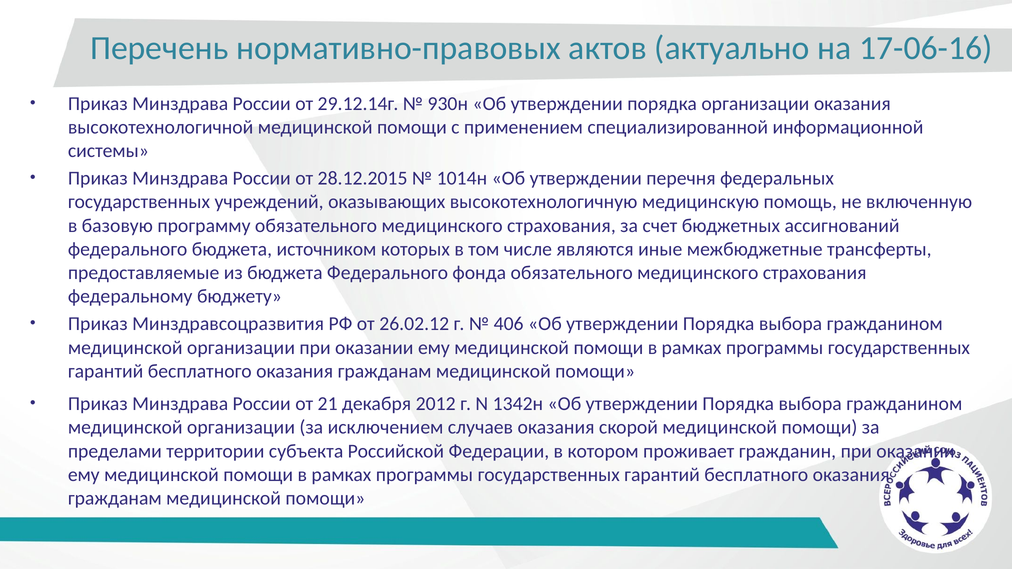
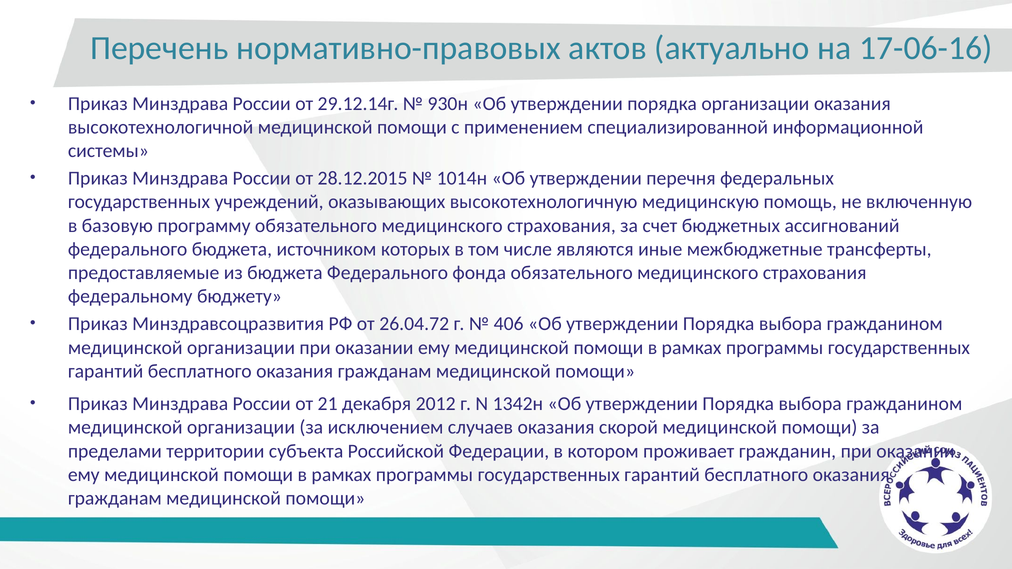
26.02.12: 26.02.12 -> 26.04.72
